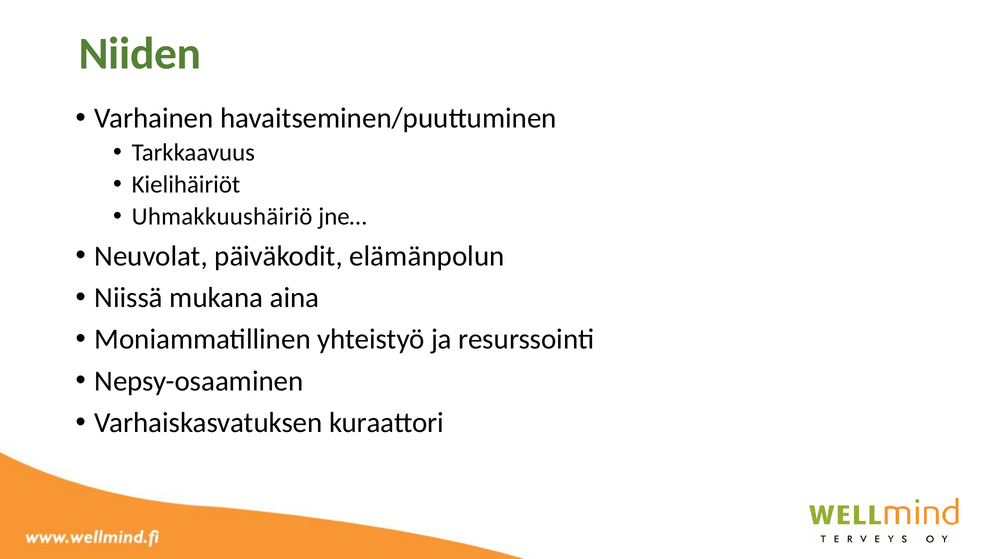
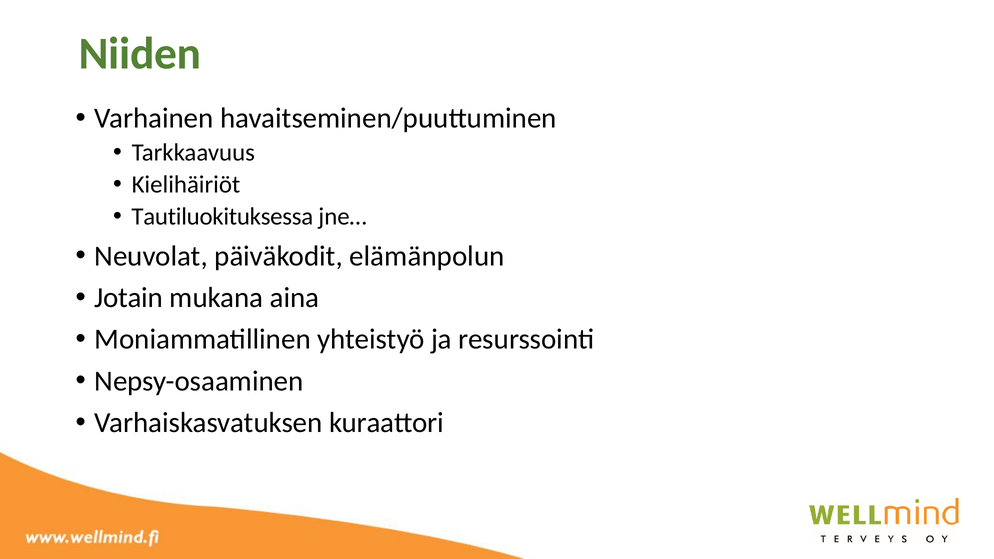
Uhmakkuushäiriö: Uhmakkuushäiriö -> Tautiluokituksessa
Niissä: Niissä -> Jotain
